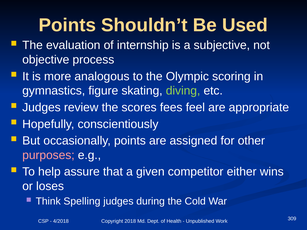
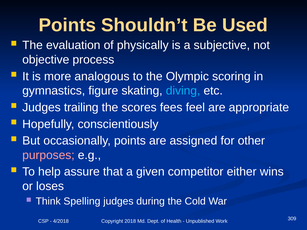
internship: internship -> physically
diving colour: light green -> light blue
review: review -> trailing
